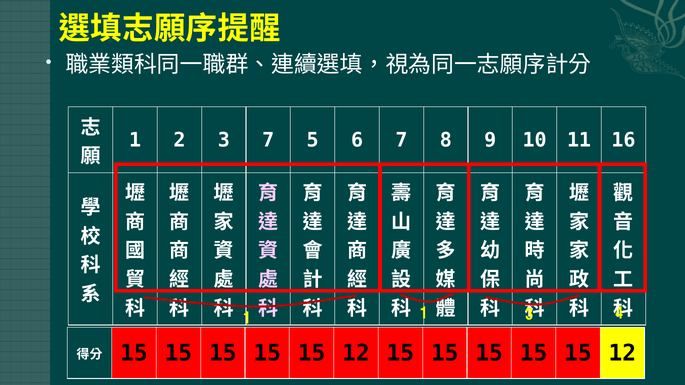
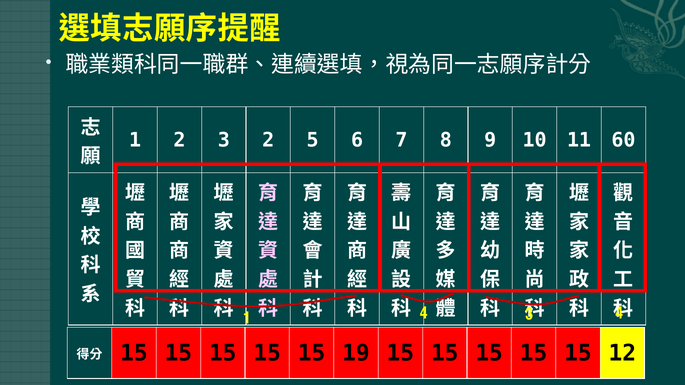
3 7: 7 -> 2
16: 16 -> 60
1 1: 1 -> 4
12 at (356, 354): 12 -> 19
